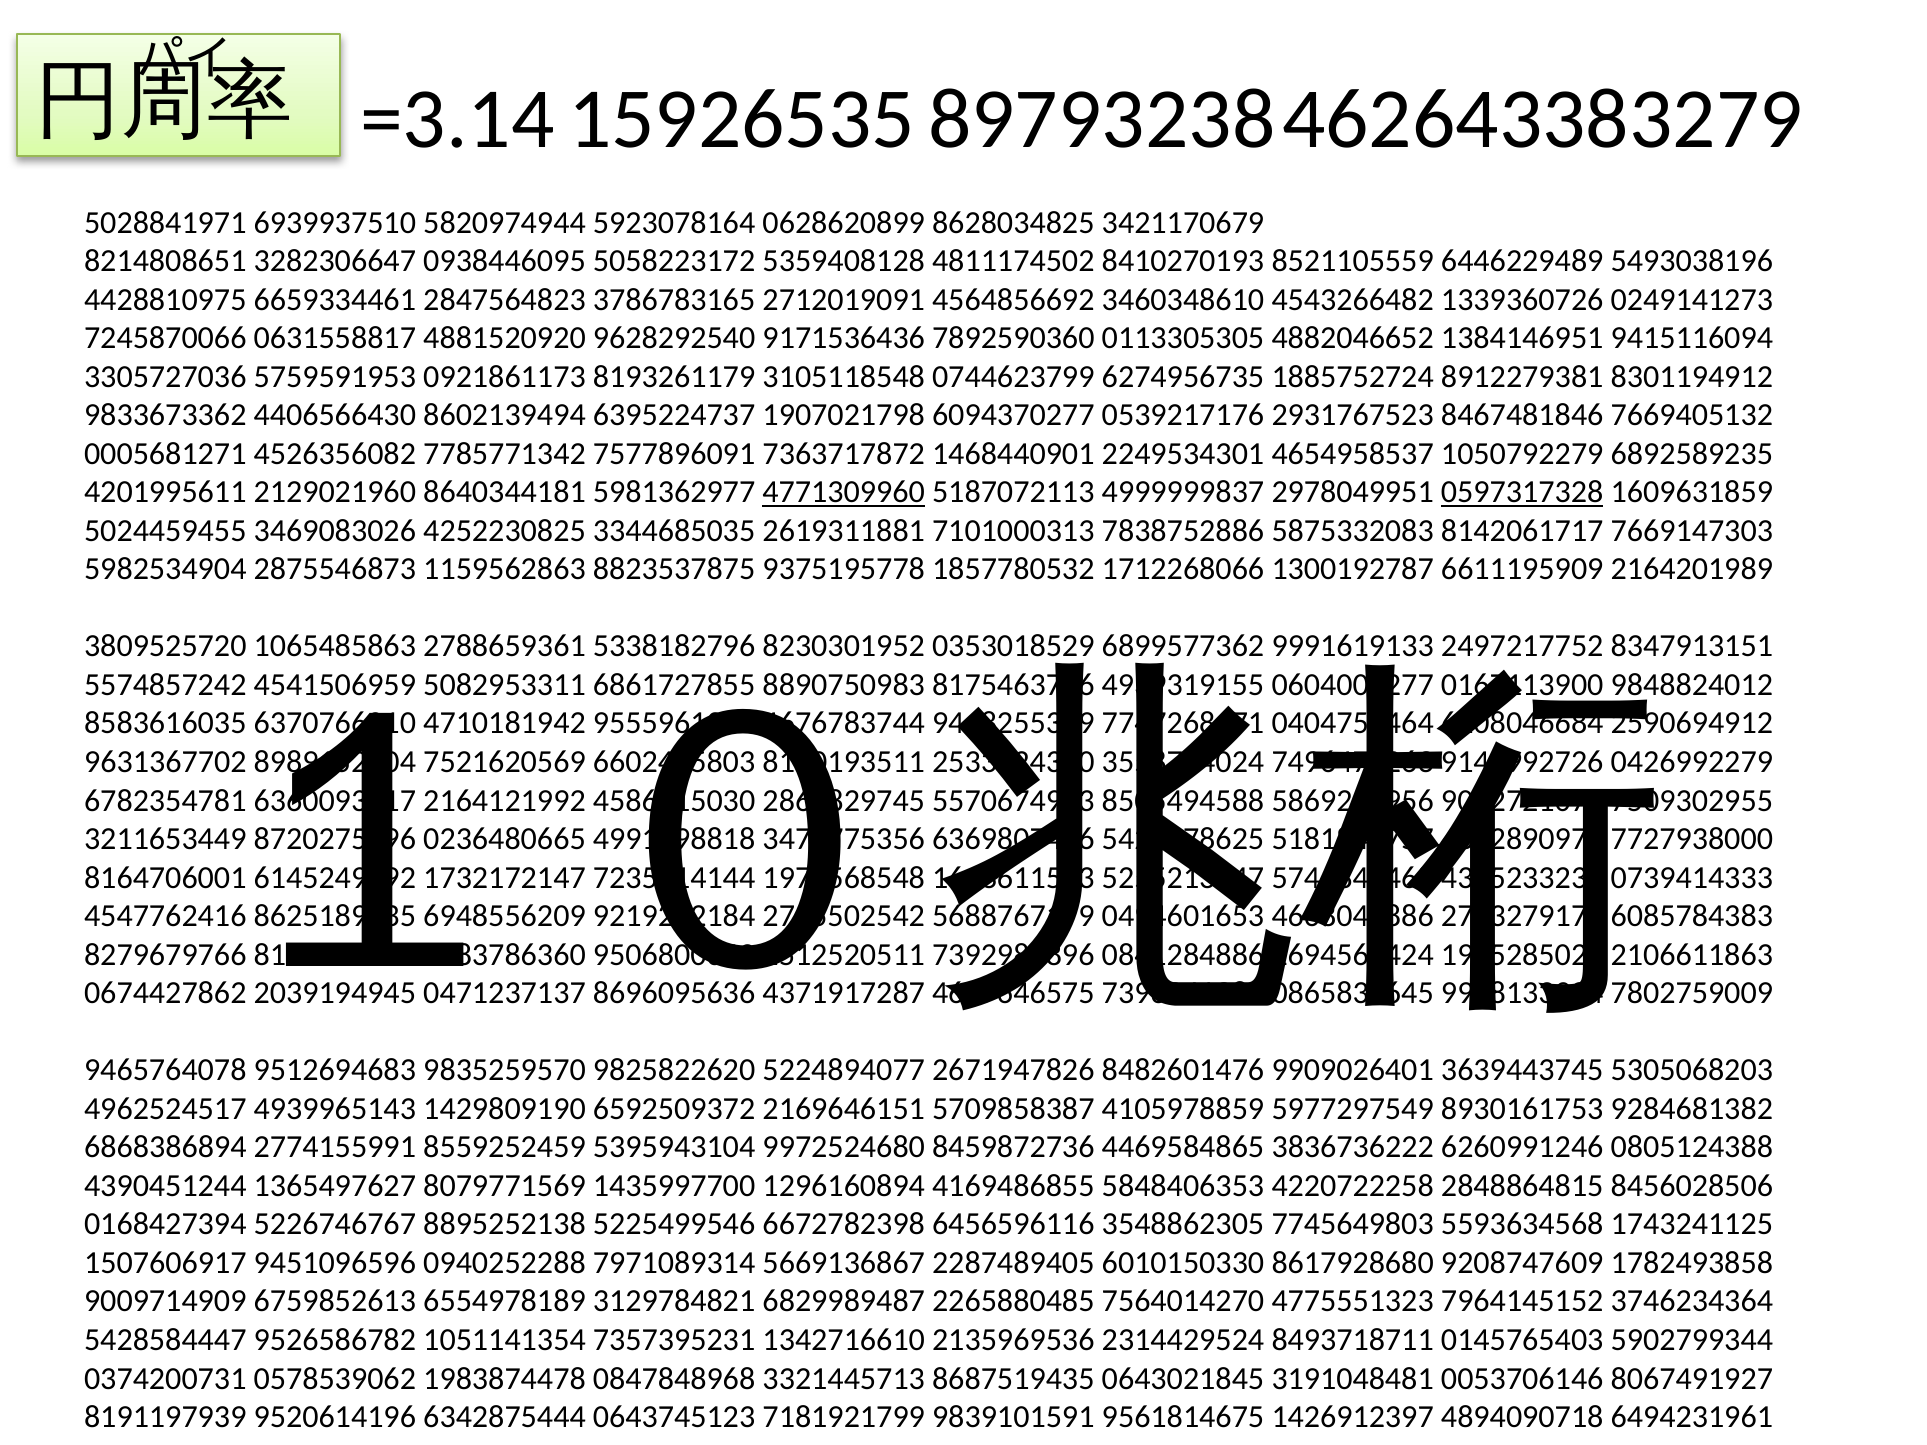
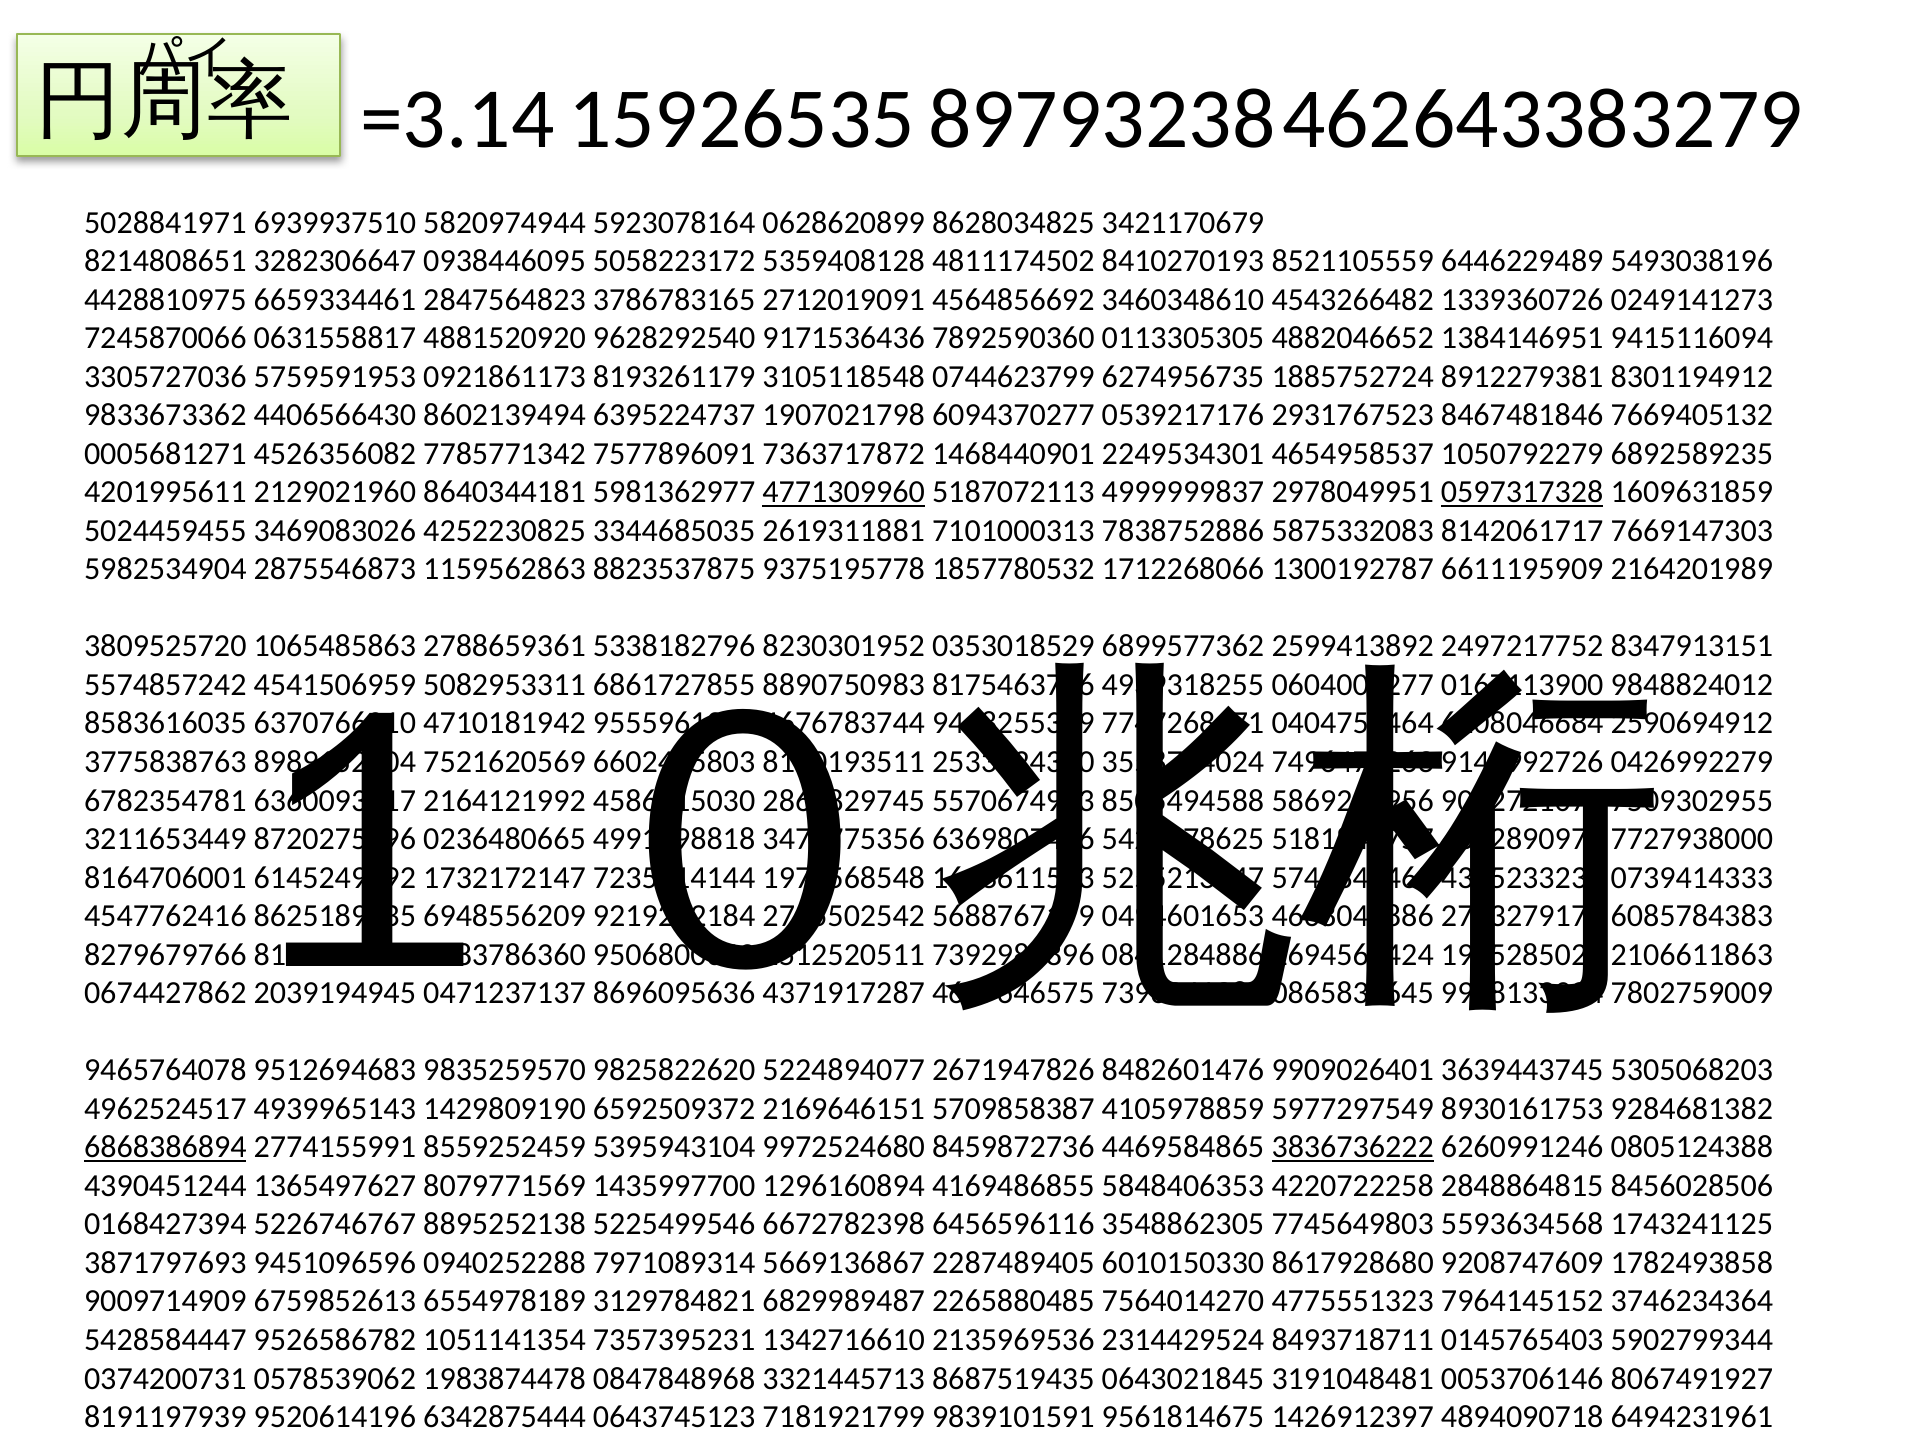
9991619133: 9991619133 -> 2599413892
4939319155: 4939319155 -> 4939318255
9631367702: 9631367702 -> 3775838763
6868386894 underline: none -> present
3836736222 underline: none -> present
1507606917: 1507606917 -> 3871797693
